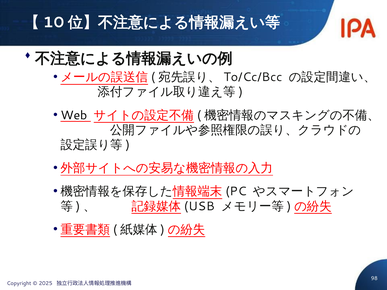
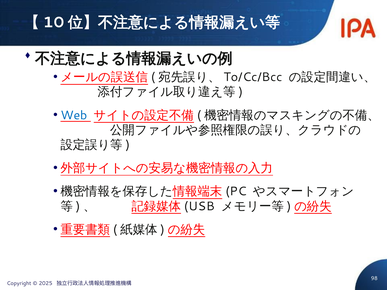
Web colour: black -> blue
